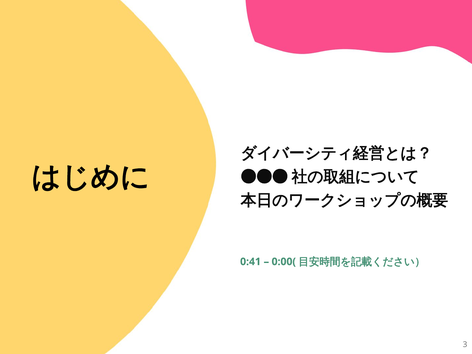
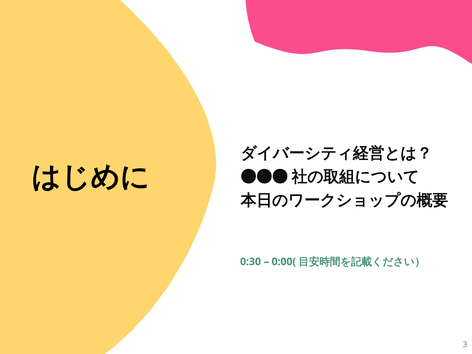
0:41: 0:41 -> 0:30
